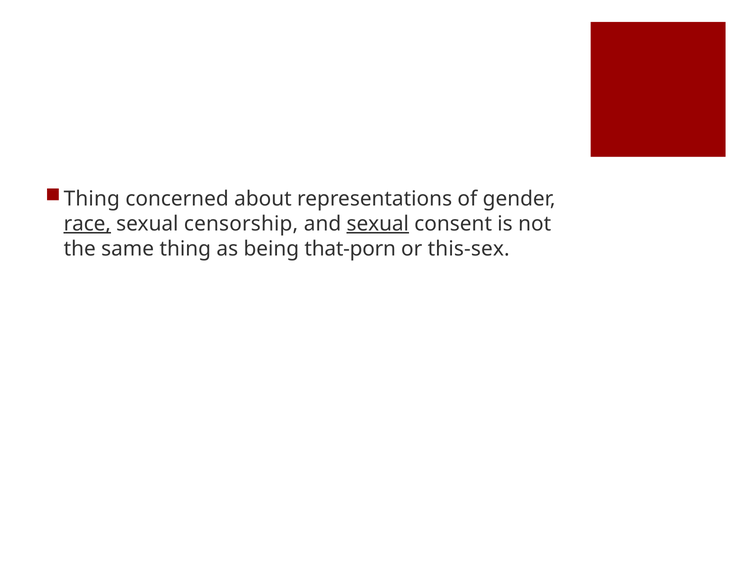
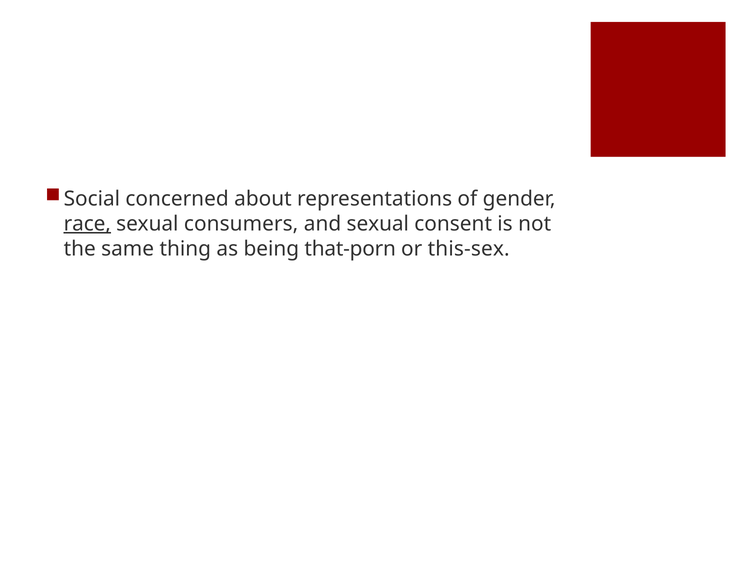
Thing at (92, 199): Thing -> Social
censorship: censorship -> consumers
sexual at (378, 224) underline: present -> none
